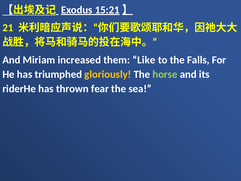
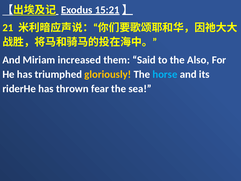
Like: Like -> Said
Falls: Falls -> Also
horse colour: light green -> light blue
